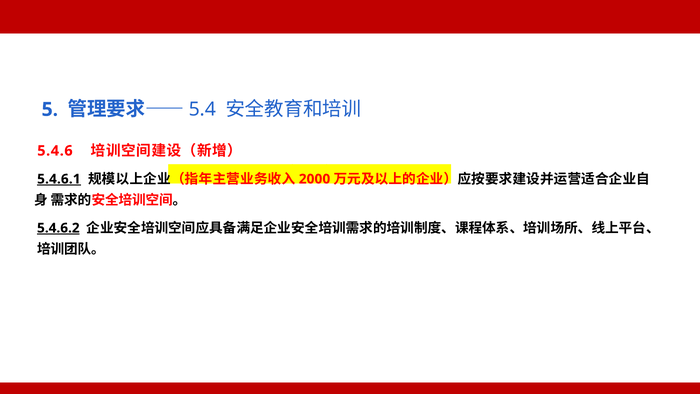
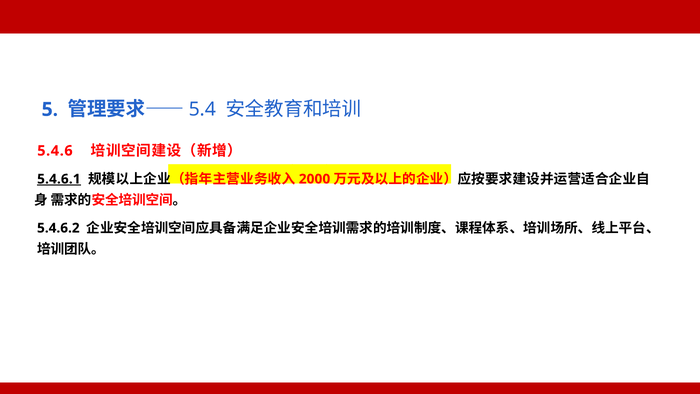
5.4.6.2 underline: present -> none
